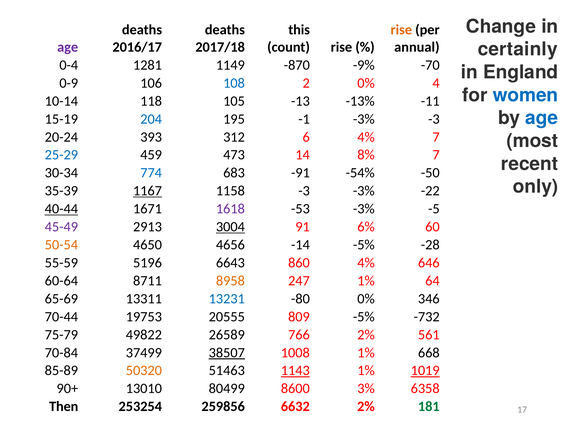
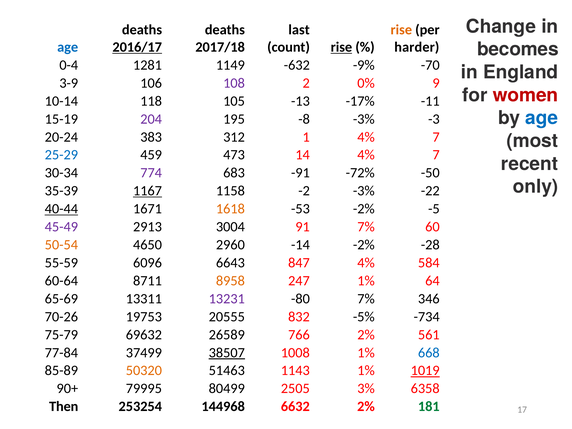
this: this -> last
age at (68, 47) colour: purple -> blue
2016/17 underline: none -> present
rise at (341, 47) underline: none -> present
annual: annual -> harder
certainly: certainly -> becomes
-870: -870 -> -632
0-9: 0-9 -> 3-9
108 colour: blue -> purple
4: 4 -> 9
women colour: blue -> red
-13%: -13% -> -17%
204 colour: blue -> purple
-1: -1 -> -8
393: 393 -> 383
6: 6 -> 1
14 8%: 8% -> 4%
774 colour: blue -> purple
-54%: -54% -> -72%
1158 -3: -3 -> -2
1618 colour: purple -> orange
-53 -3%: -3% -> -2%
3004 underline: present -> none
91 6%: 6% -> 7%
4656: 4656 -> 2960
-14 -5%: -5% -> -2%
5196: 5196 -> 6096
860: 860 -> 847
646: 646 -> 584
13231 colour: blue -> purple
-80 0%: 0% -> 7%
70-44: 70-44 -> 70-26
809: 809 -> 832
-732: -732 -> -734
49822: 49822 -> 69632
70-84: 70-84 -> 77-84
668 colour: black -> blue
1143 underline: present -> none
13010: 13010 -> 79995
8600: 8600 -> 2505
259856: 259856 -> 144968
